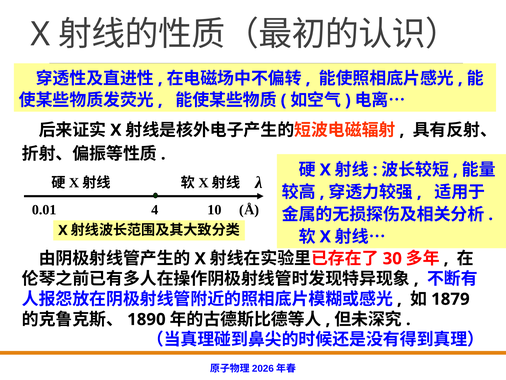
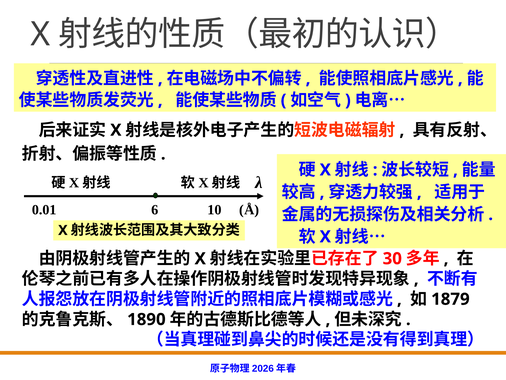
4: 4 -> 6
